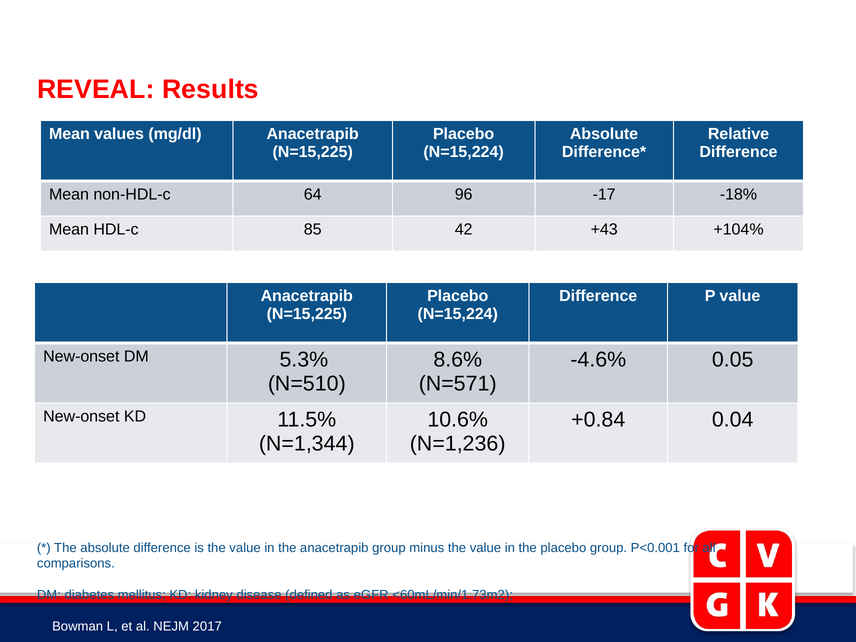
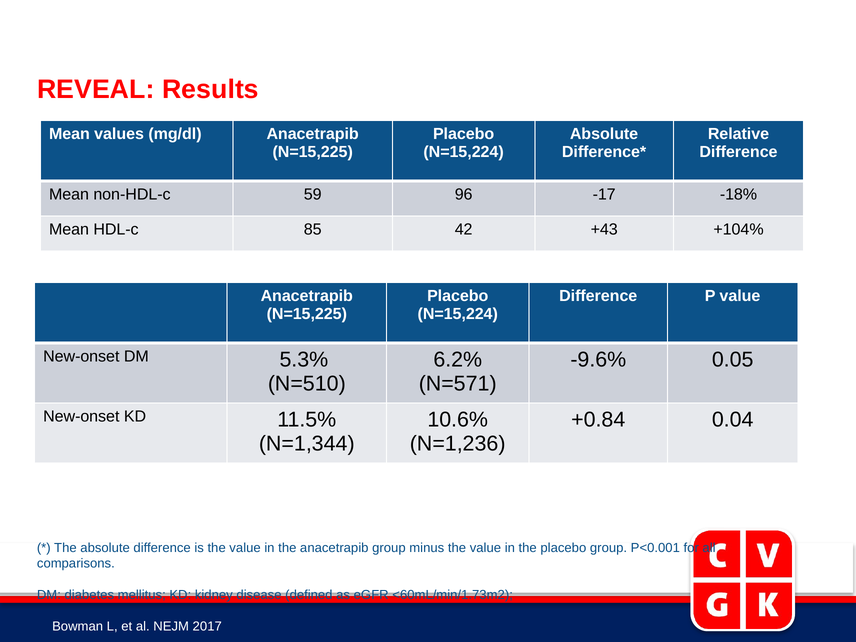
64: 64 -> 59
8.6%: 8.6% -> 6.2%
-4.6%: -4.6% -> -9.6%
